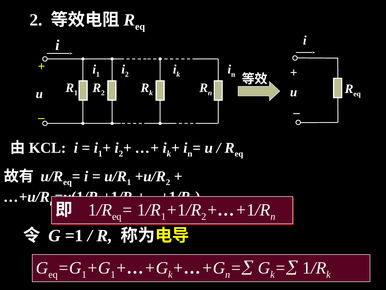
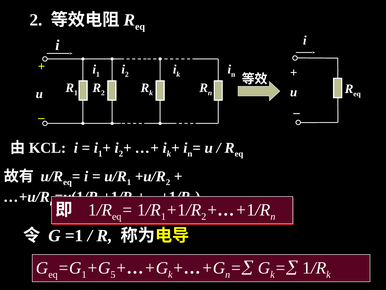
1 at (113, 274): 1 -> 5
